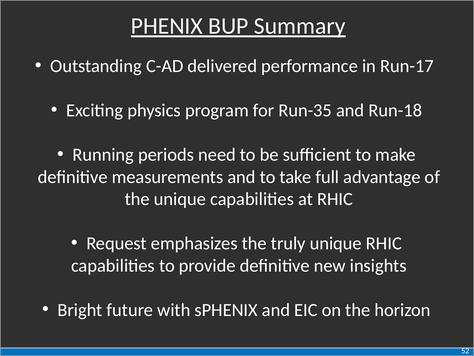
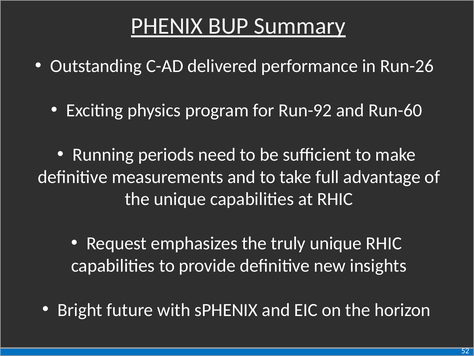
Run-17: Run-17 -> Run-26
Run-35: Run-35 -> Run-92
Run-18: Run-18 -> Run-60
